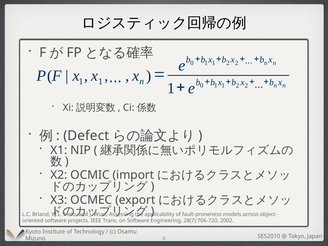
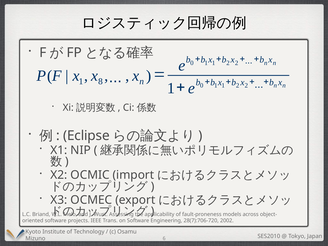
1 at (100, 81): 1 -> 8
Defect: Defect -> Eclipse
